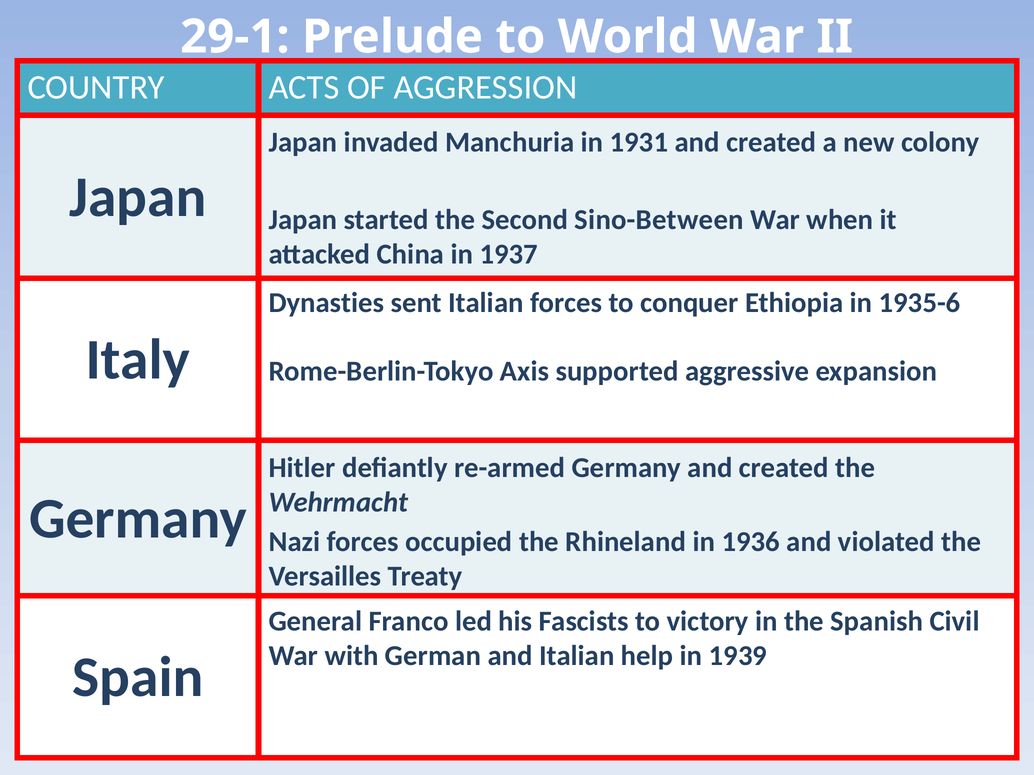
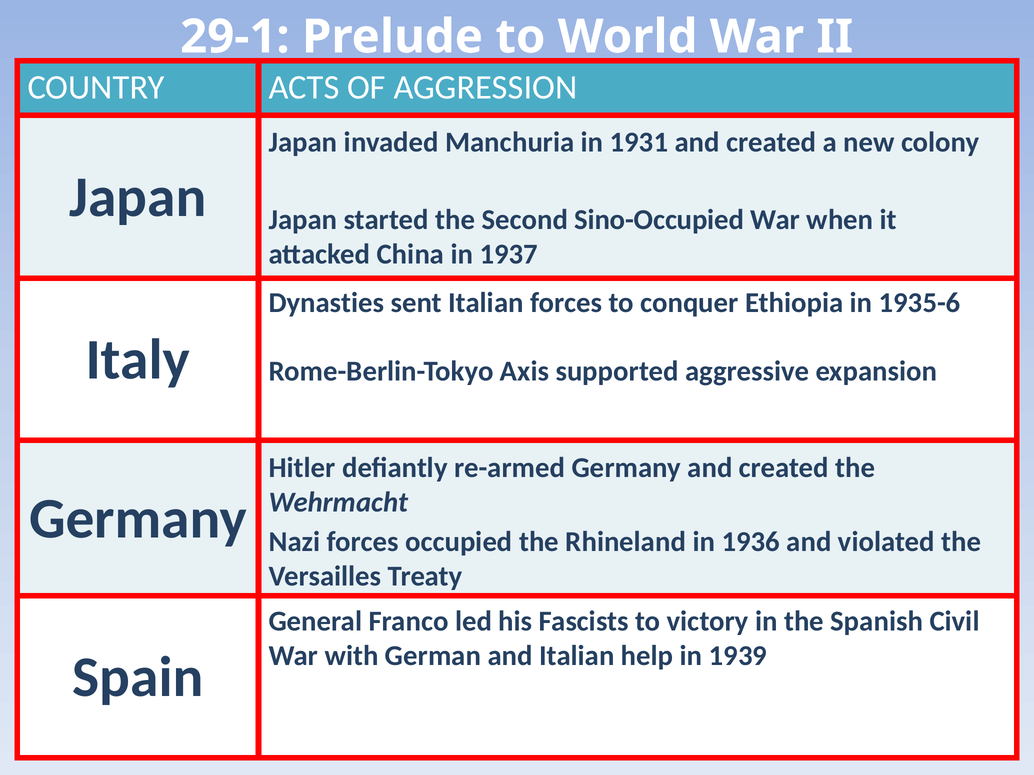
Sino-Between: Sino-Between -> Sino-Occupied
